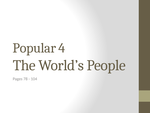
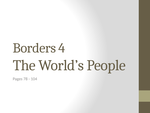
Popular: Popular -> Borders
